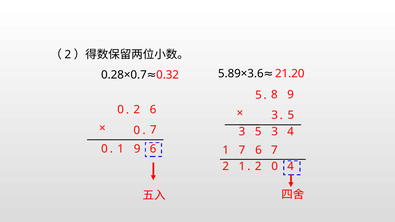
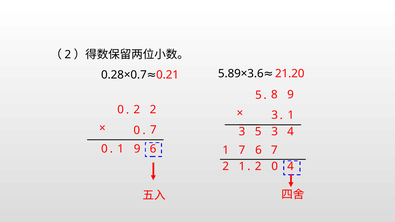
0.32: 0.32 -> 0.21
2 6: 6 -> 2
5 at (291, 115): 5 -> 1
